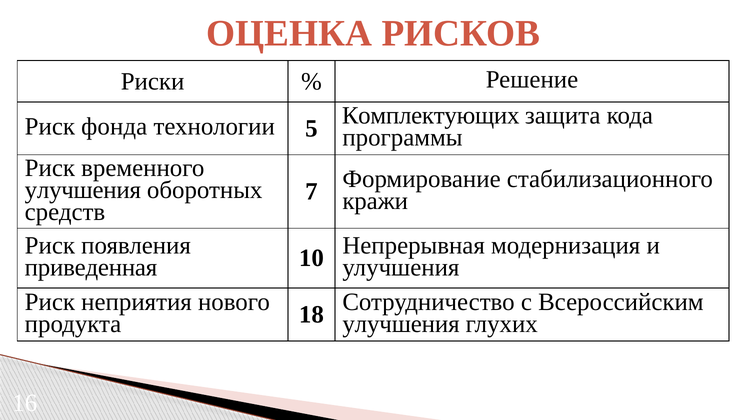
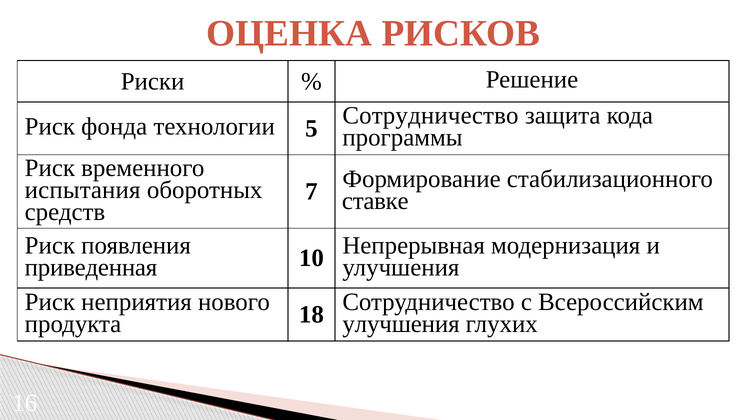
Комплектующих at (431, 116): Комплектующих -> Сотрудничество
улучшения at (83, 190): улучшения -> испытания
кражи: кражи -> ставке
